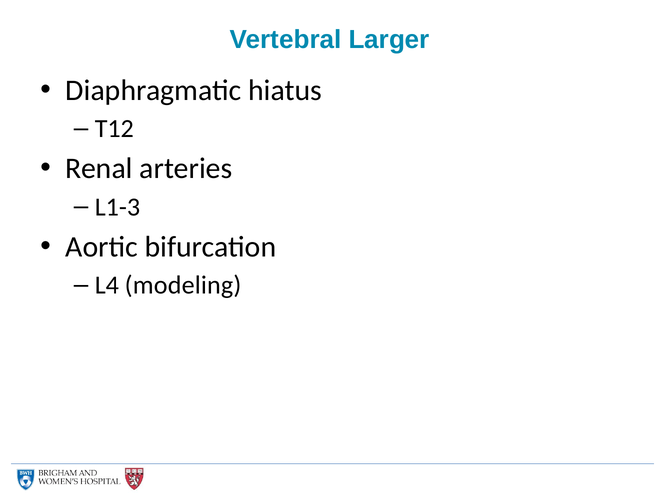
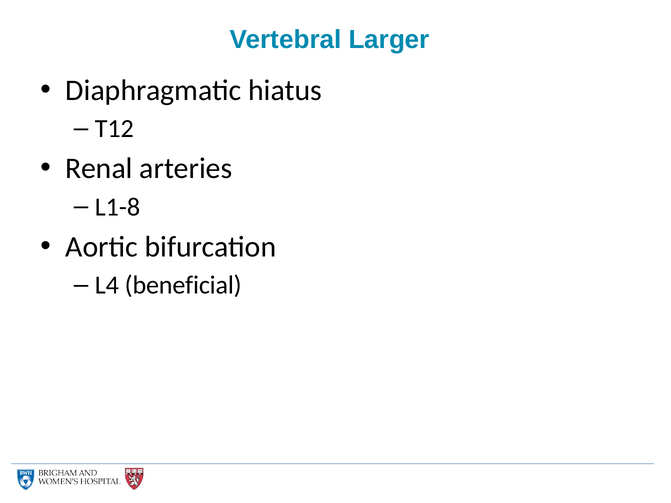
L1-3: L1-3 -> L1-8
modeling: modeling -> beneficial
